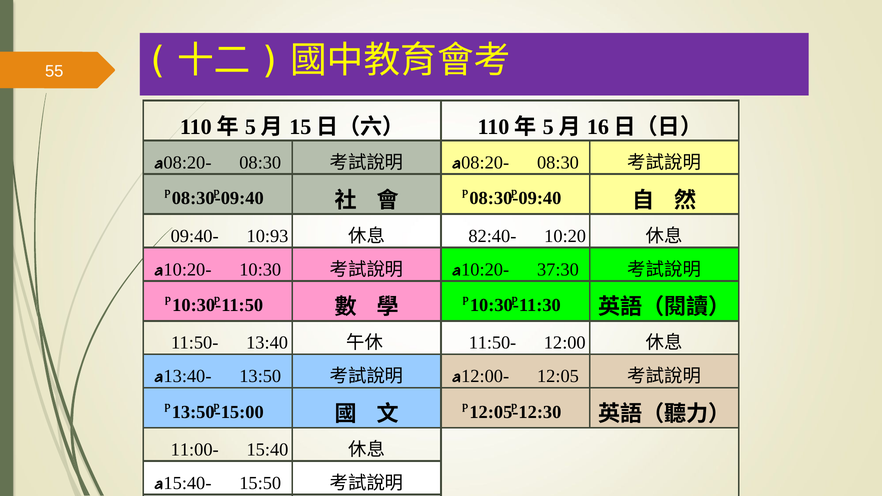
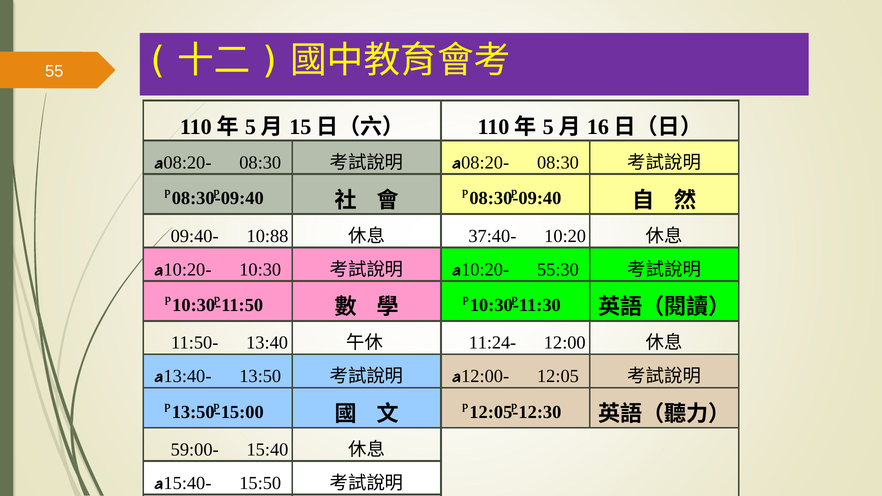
10:93: 10:93 -> 10:88
82:40-: 82:40- -> 37:40-
37:30: 37:30 -> 55:30
11:50- at (493, 343): 11:50- -> 11:24-
11:00-: 11:00- -> 59:00-
